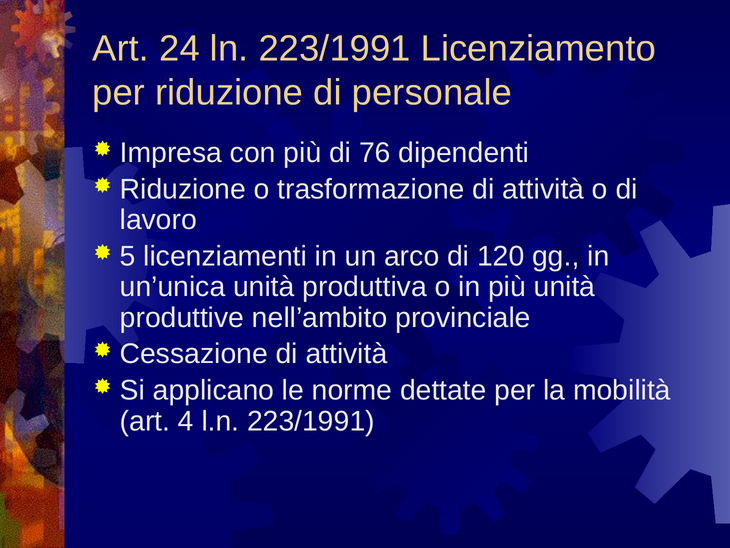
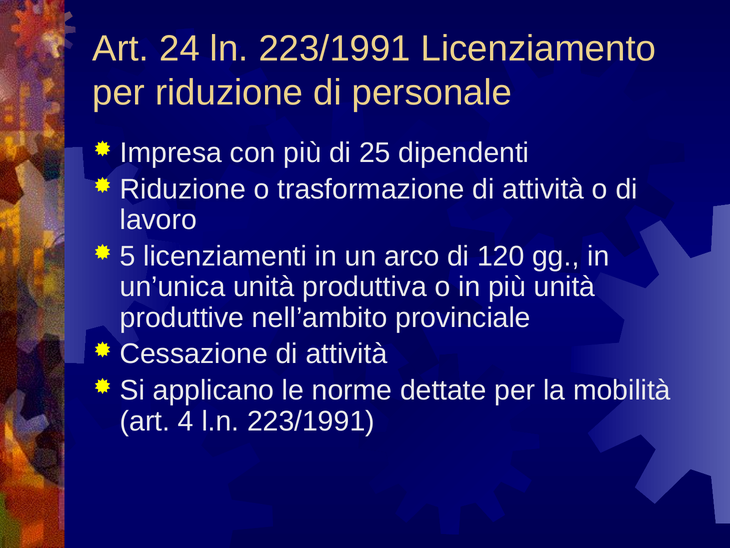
76: 76 -> 25
